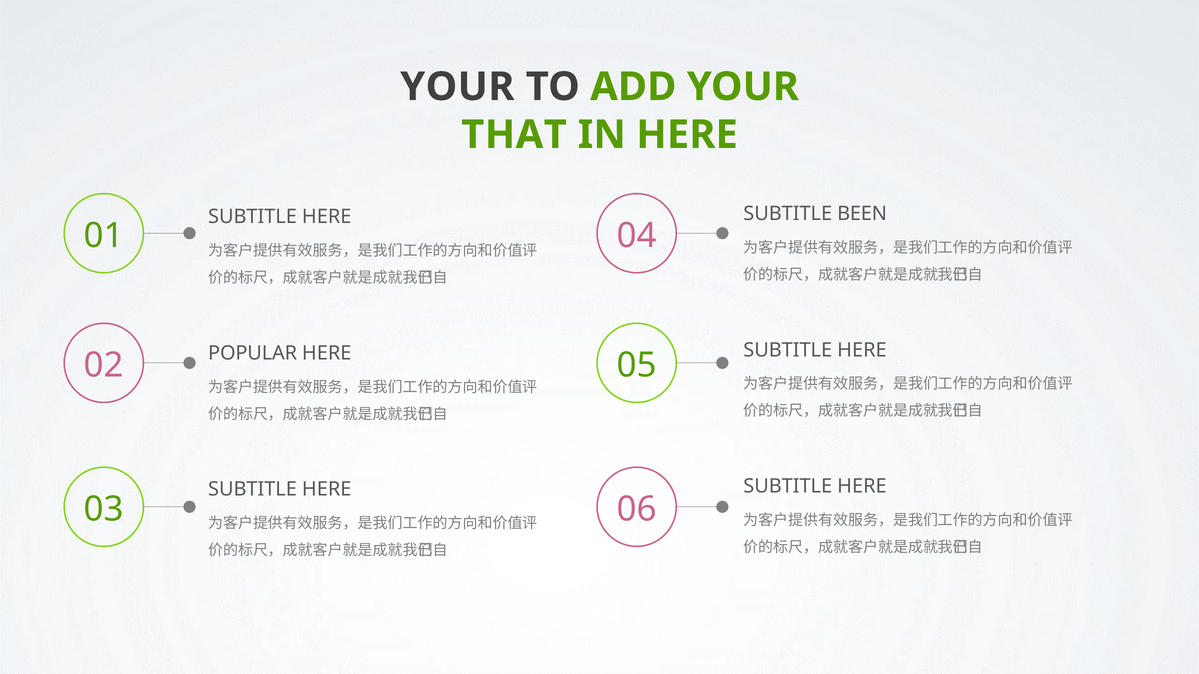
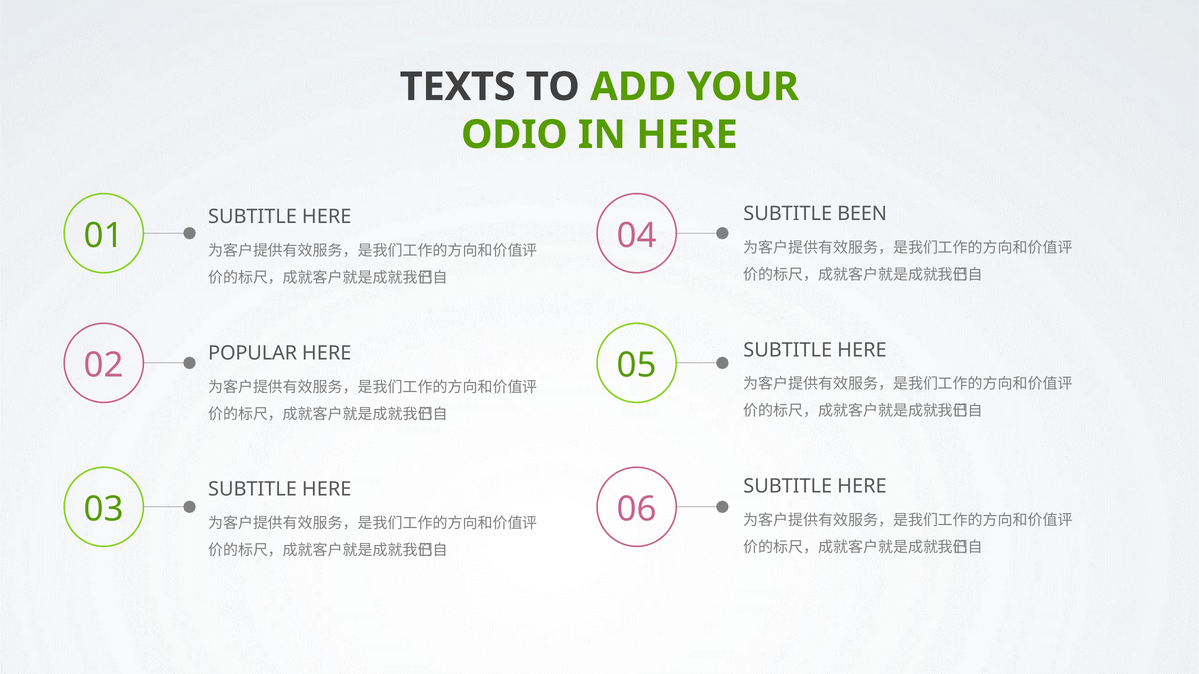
YOUR at (457, 87): YOUR -> TEXTS
THAT: THAT -> ODIO
